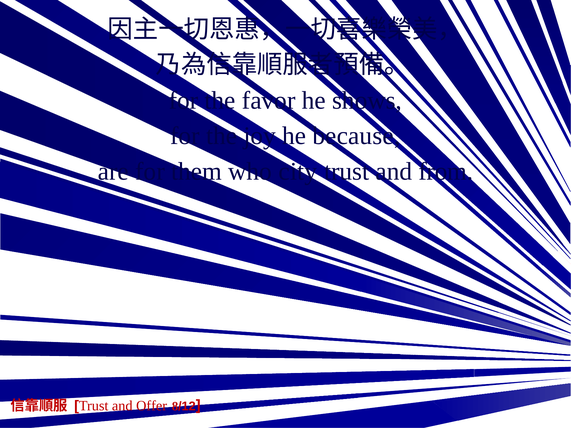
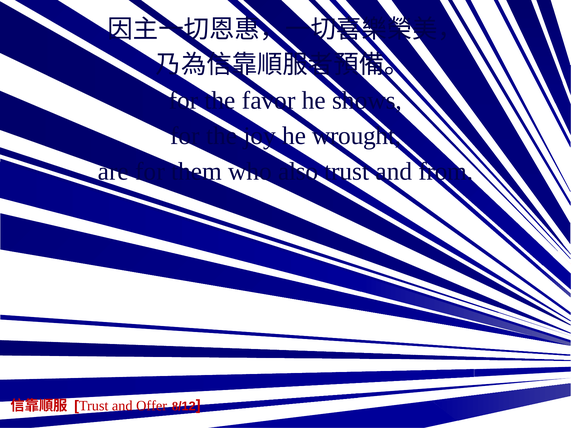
because: because -> wrought
city: city -> also
